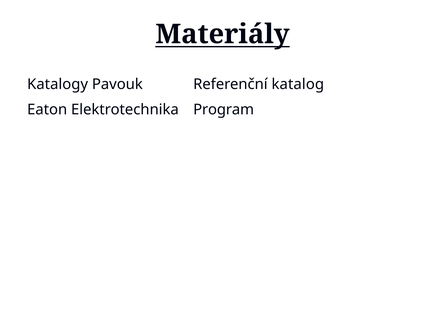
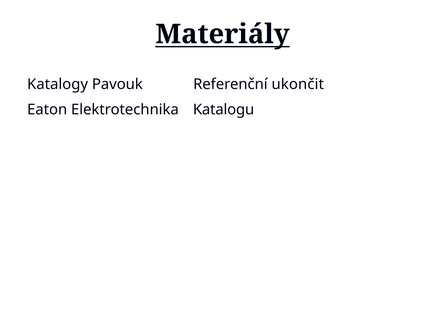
katalog: katalog -> ukončit
Program: Program -> Katalogu
